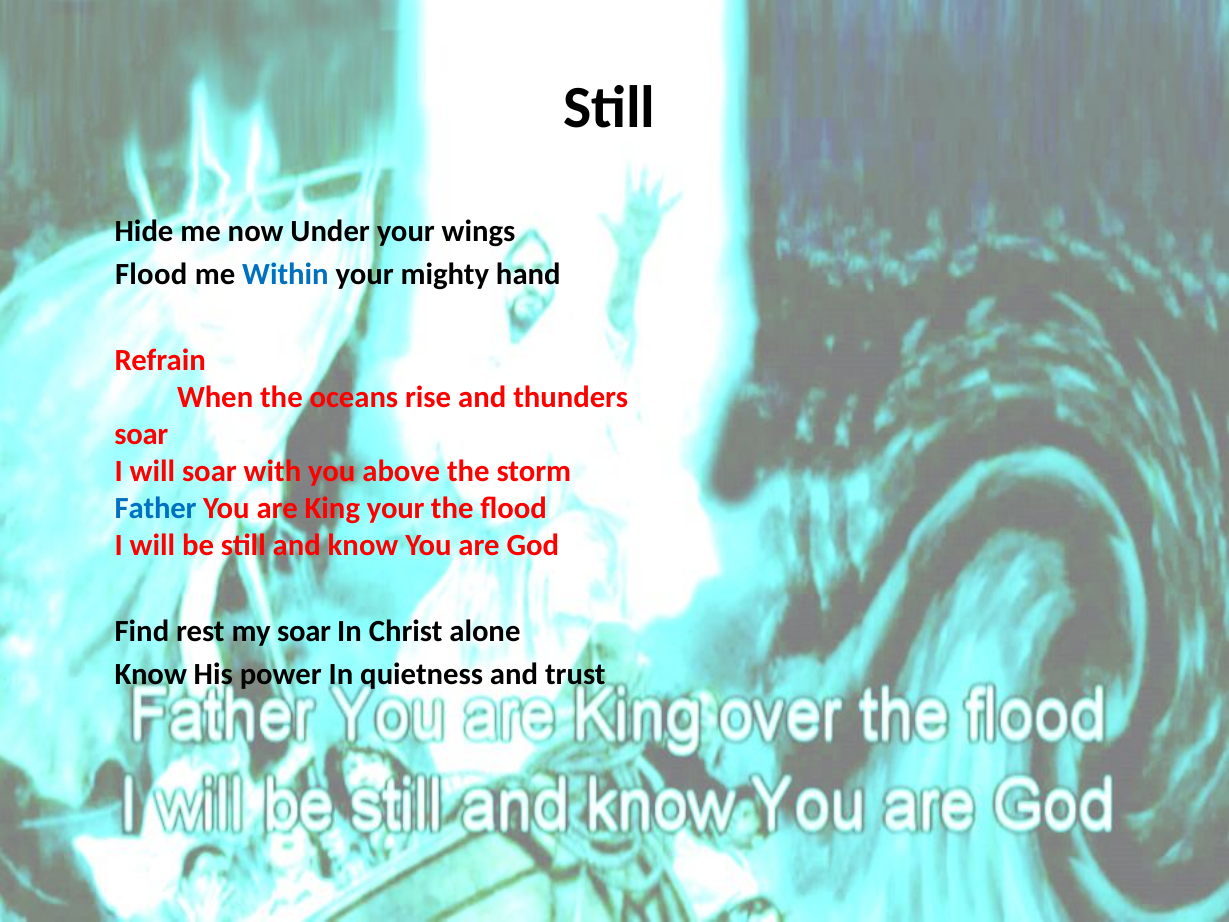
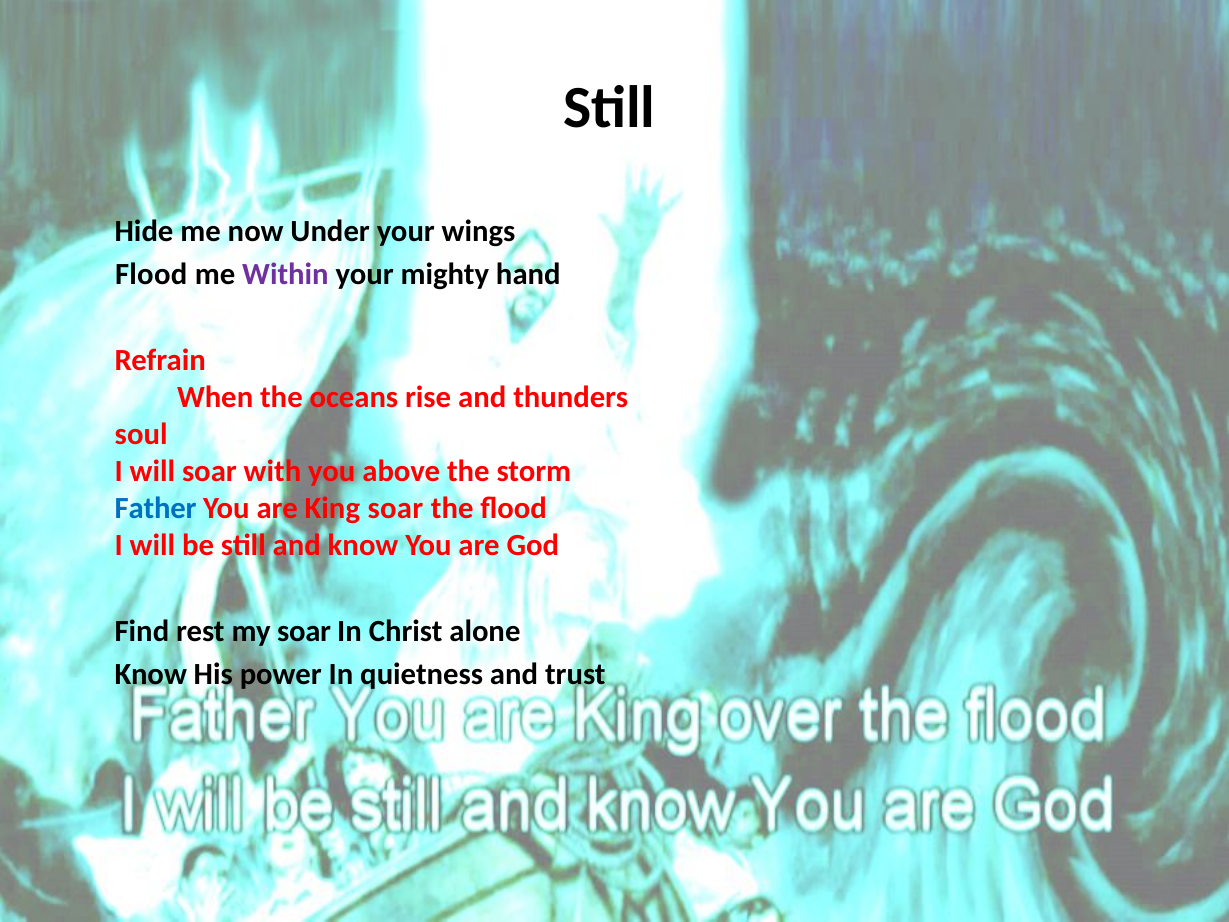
Within colour: blue -> purple
soar at (141, 434): soar -> soul
King your: your -> soar
